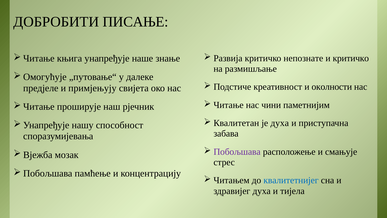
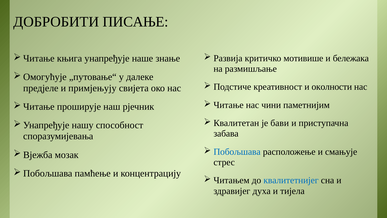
непознате: непознате -> мотивише
и критичко: критичко -> бележака
је духа: духа -> бави
Побољшава colour: purple -> blue
